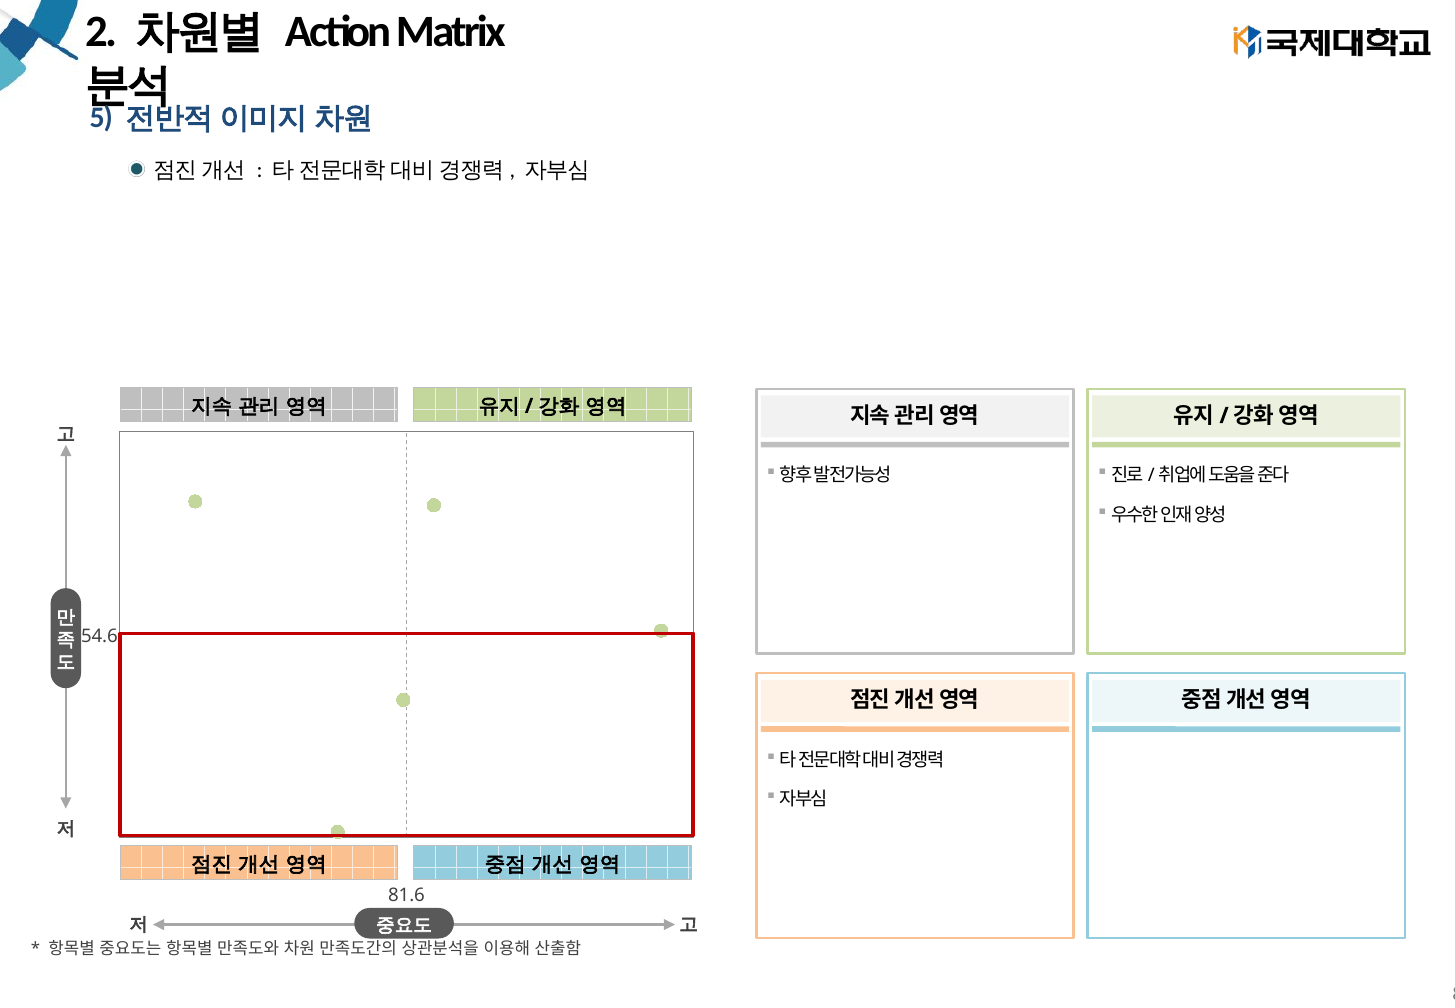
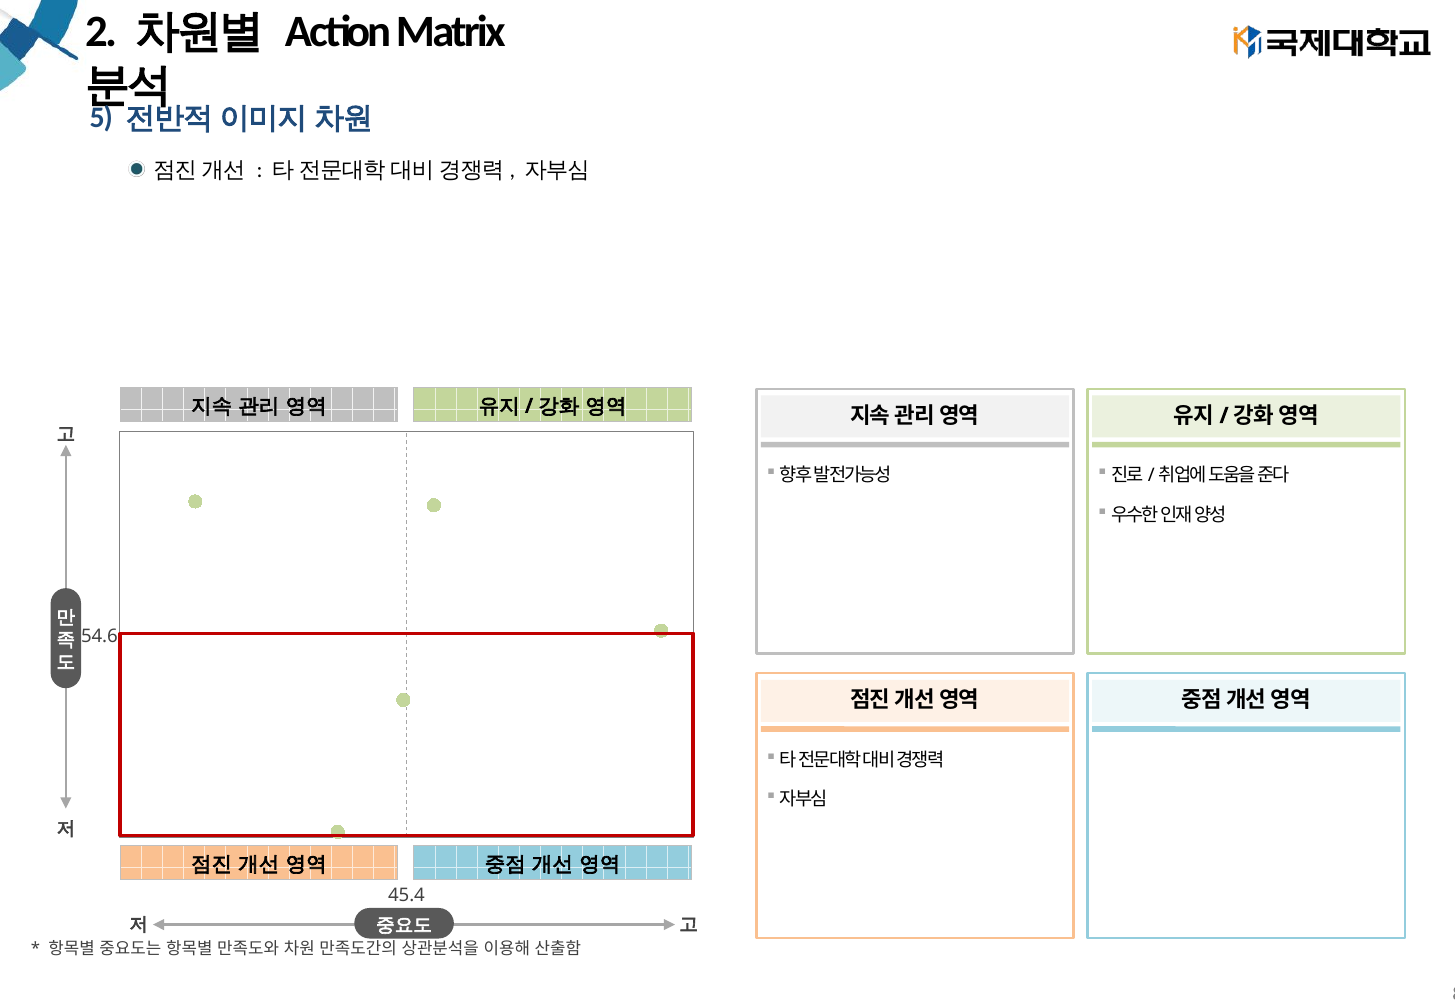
81.6: 81.6 -> 45.4
